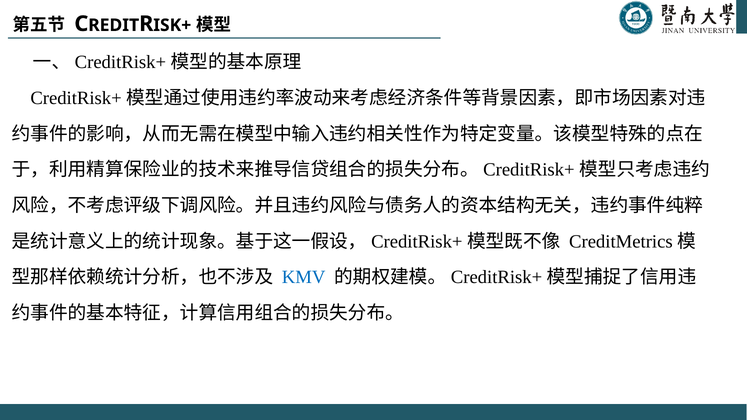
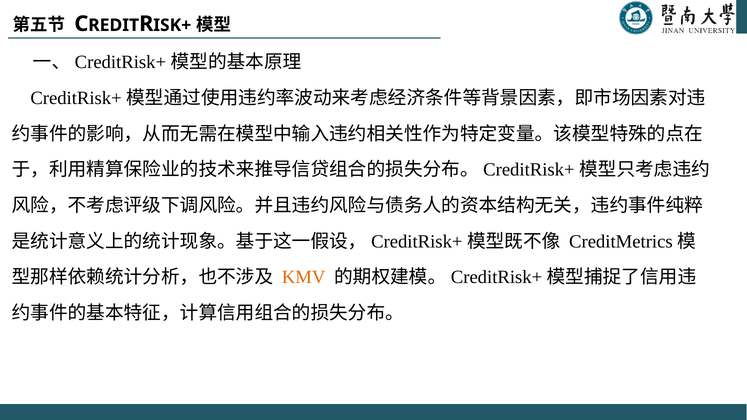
KMV colour: blue -> orange
